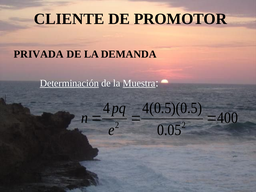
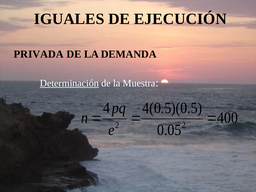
CLIENTE: CLIENTE -> IGUALES
PROMOTOR: PROMOTOR -> EJECUCIÓN
Muestra underline: present -> none
